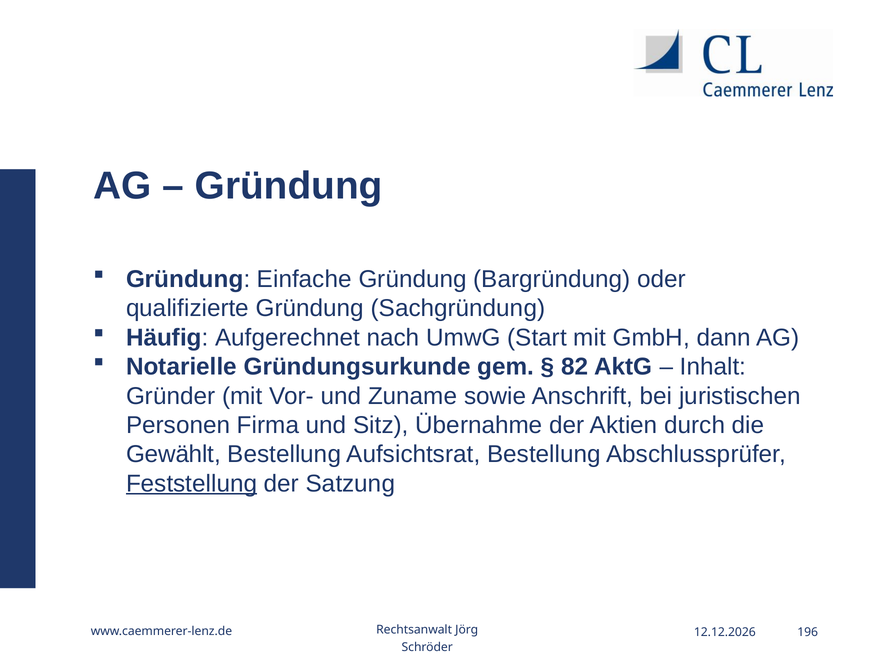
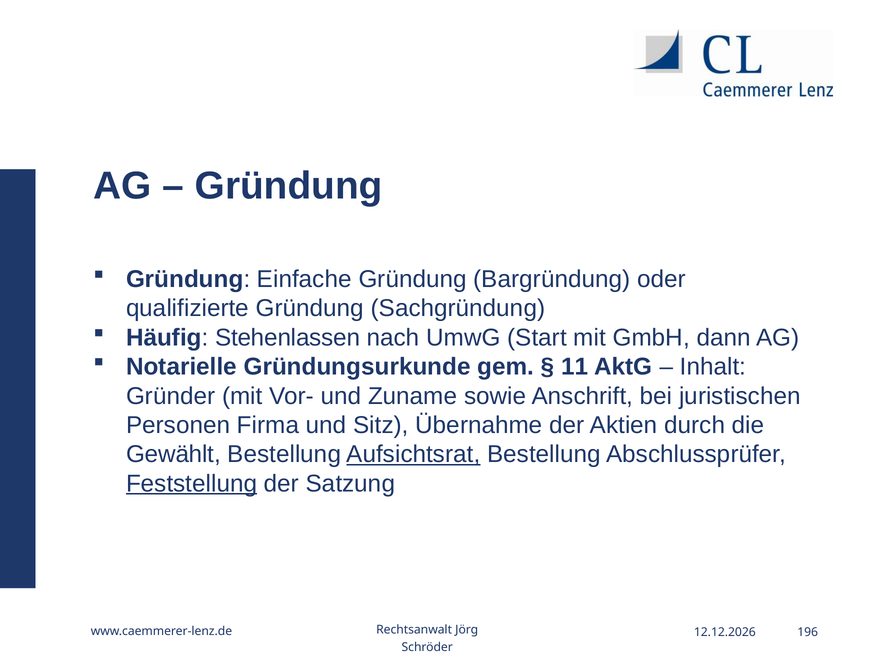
Aufgerechnet: Aufgerechnet -> Stehenlassen
82: 82 -> 11
Aufsichtsrat underline: none -> present
